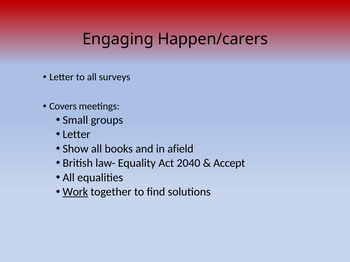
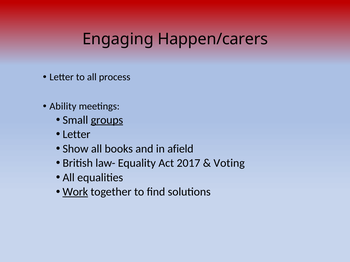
surveys: surveys -> process
Covers: Covers -> Ability
groups underline: none -> present
2040: 2040 -> 2017
Accept: Accept -> Voting
